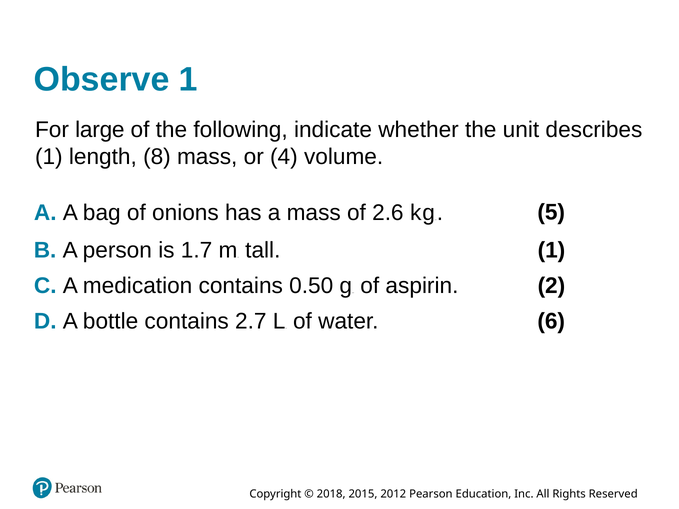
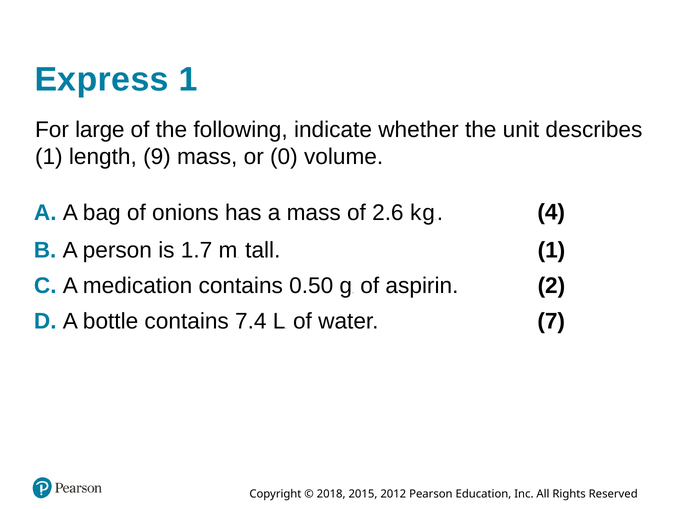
Observe: Observe -> Express
8: 8 -> 9
4: 4 -> 0
5: 5 -> 4
2.7: 2.7 -> 7.4
6: 6 -> 7
